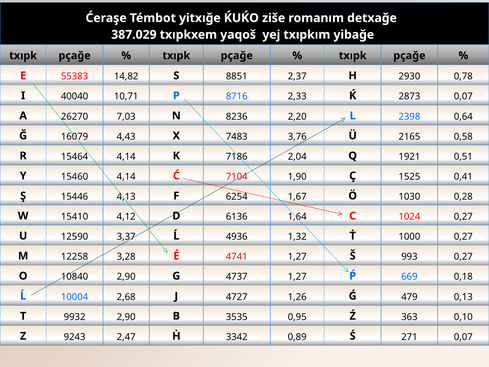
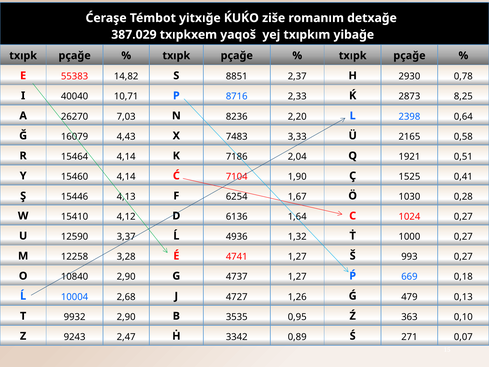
2873 0,07: 0,07 -> 8,25
3,76: 3,76 -> 3,33
